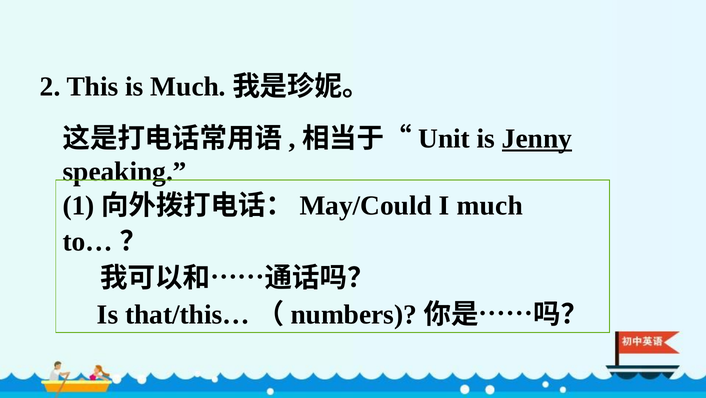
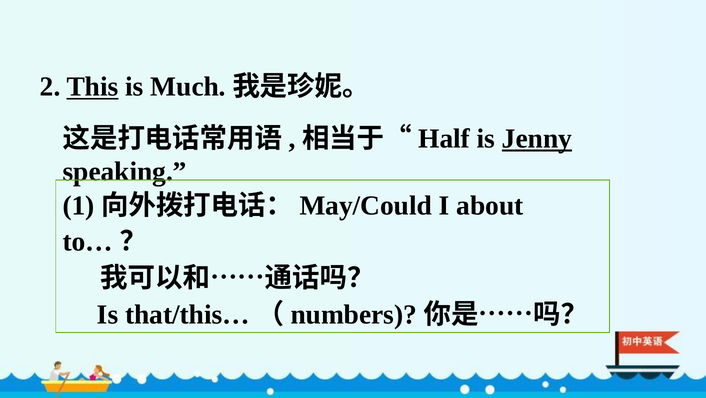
This underline: none -> present
Unit: Unit -> Half
I much: much -> about
